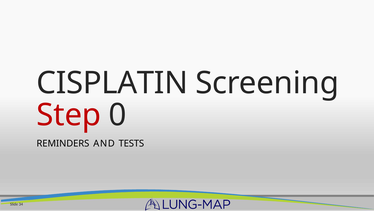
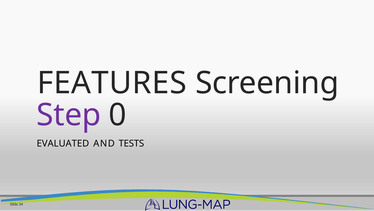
CISPLATIN: CISPLATIN -> FEATURES
Step colour: red -> purple
REMINDERS: REMINDERS -> EVALUATED
